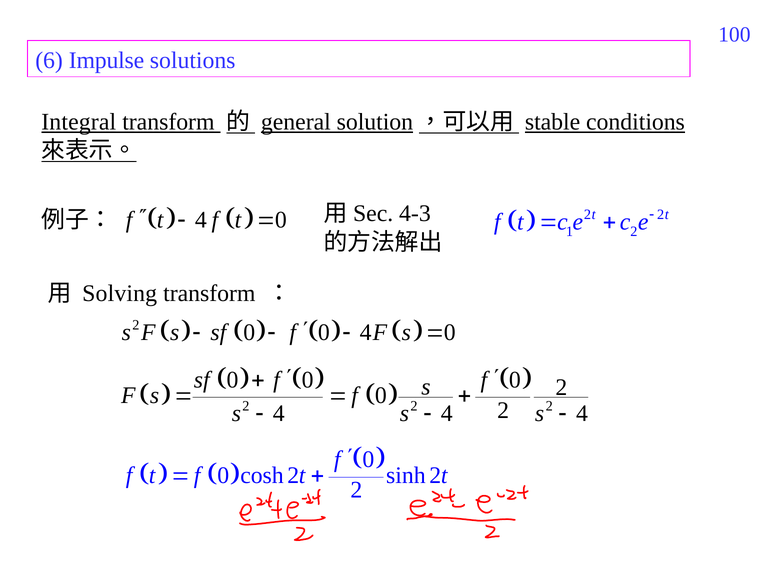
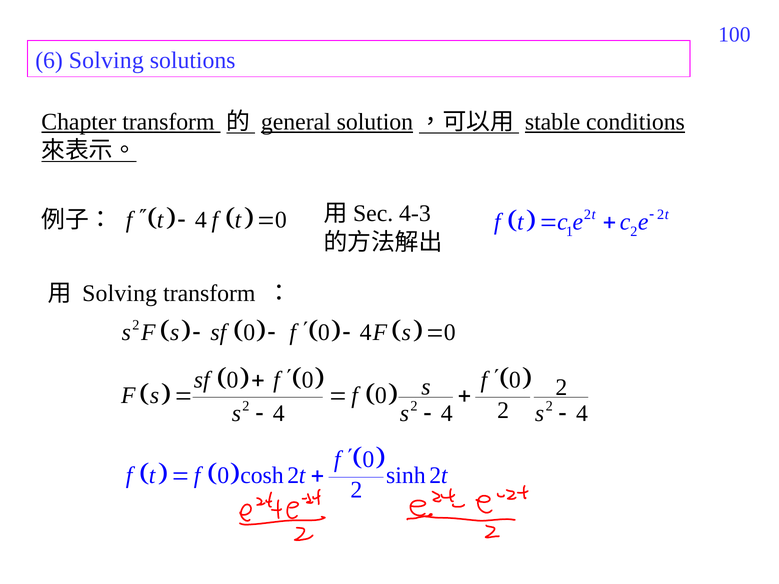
6 Impulse: Impulse -> Solving
Integral: Integral -> Chapter
